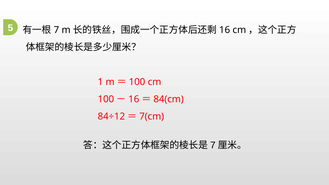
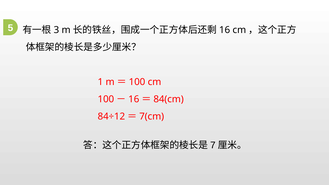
7: 7 -> 3
